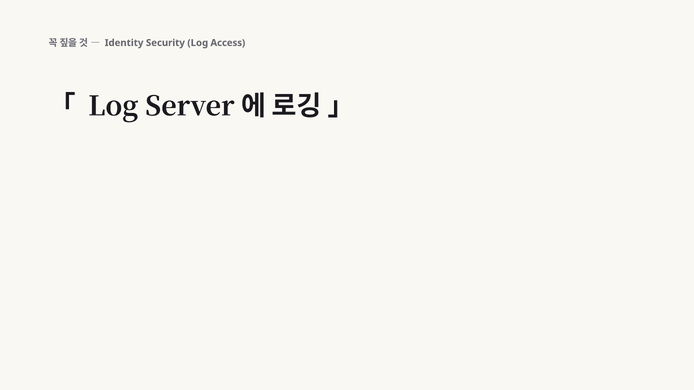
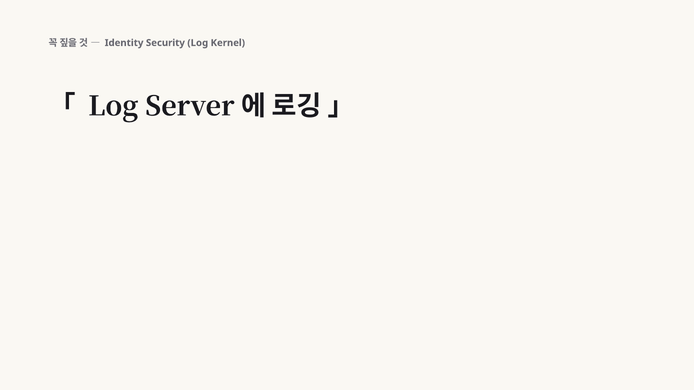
Access: Access -> Kernel
